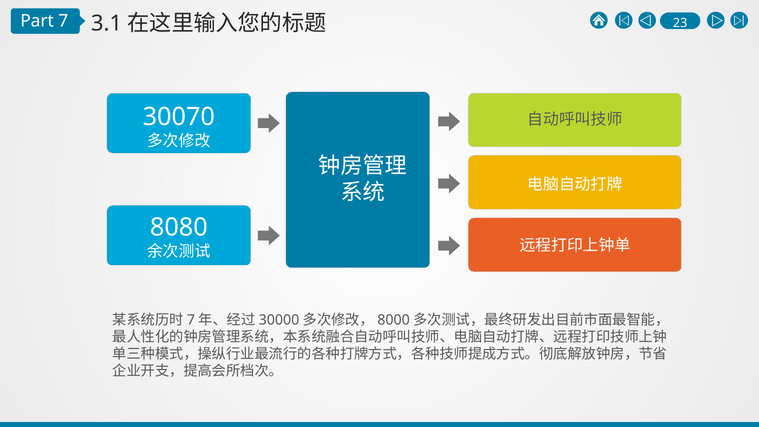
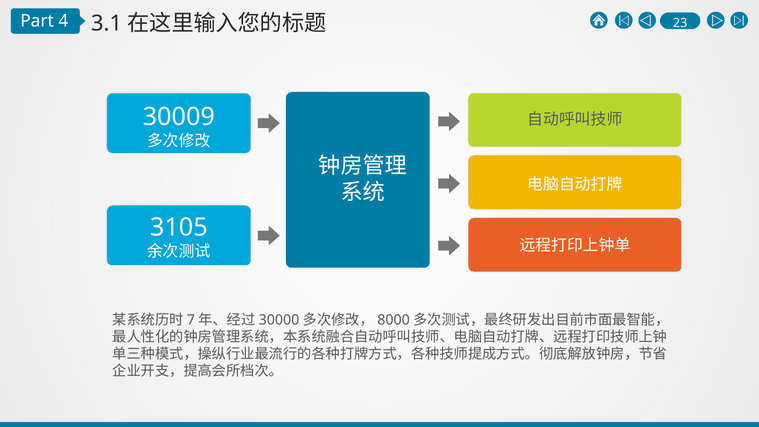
7: 7 -> 4
30070: 30070 -> 30009
8080: 8080 -> 3105
